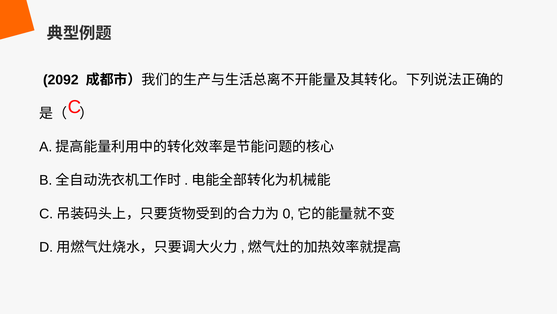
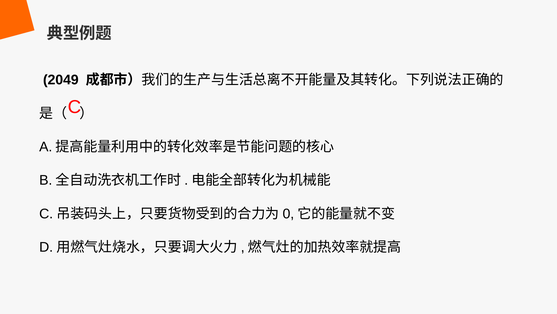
2092: 2092 -> 2049
